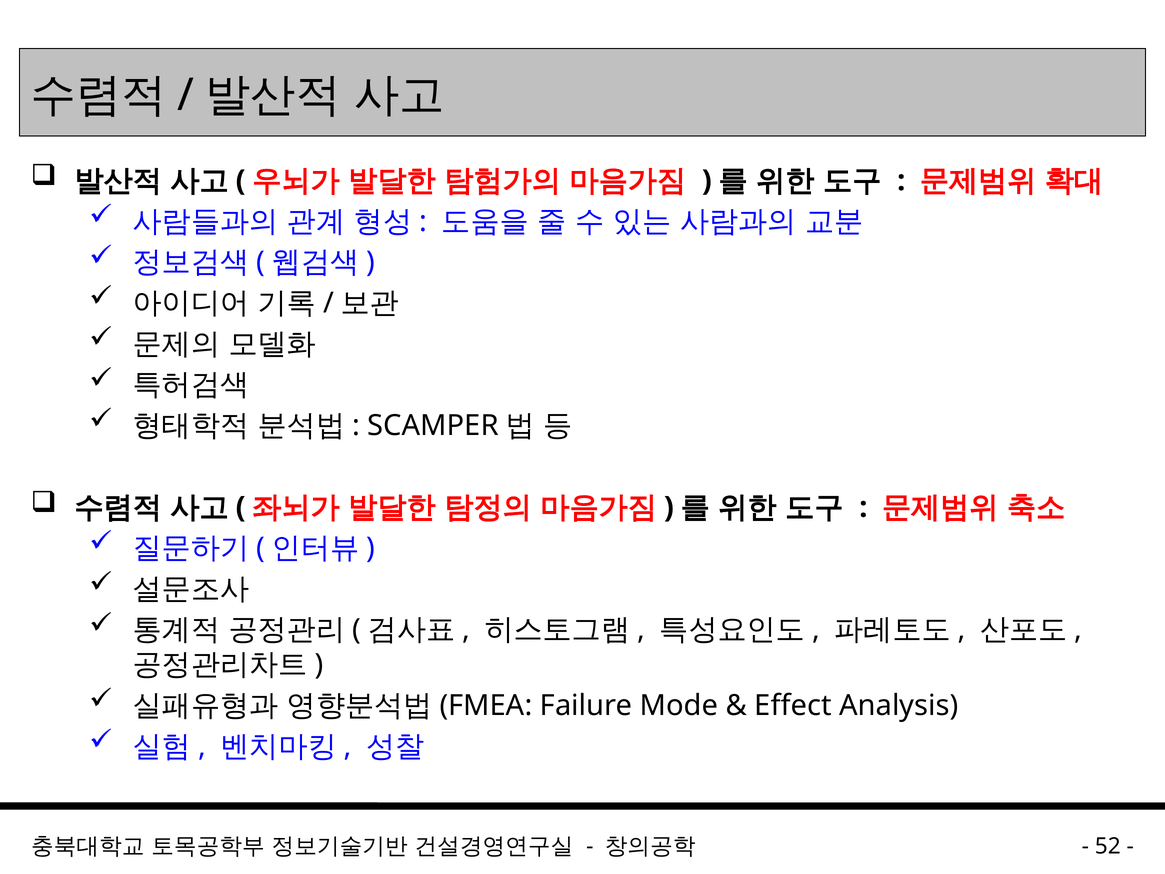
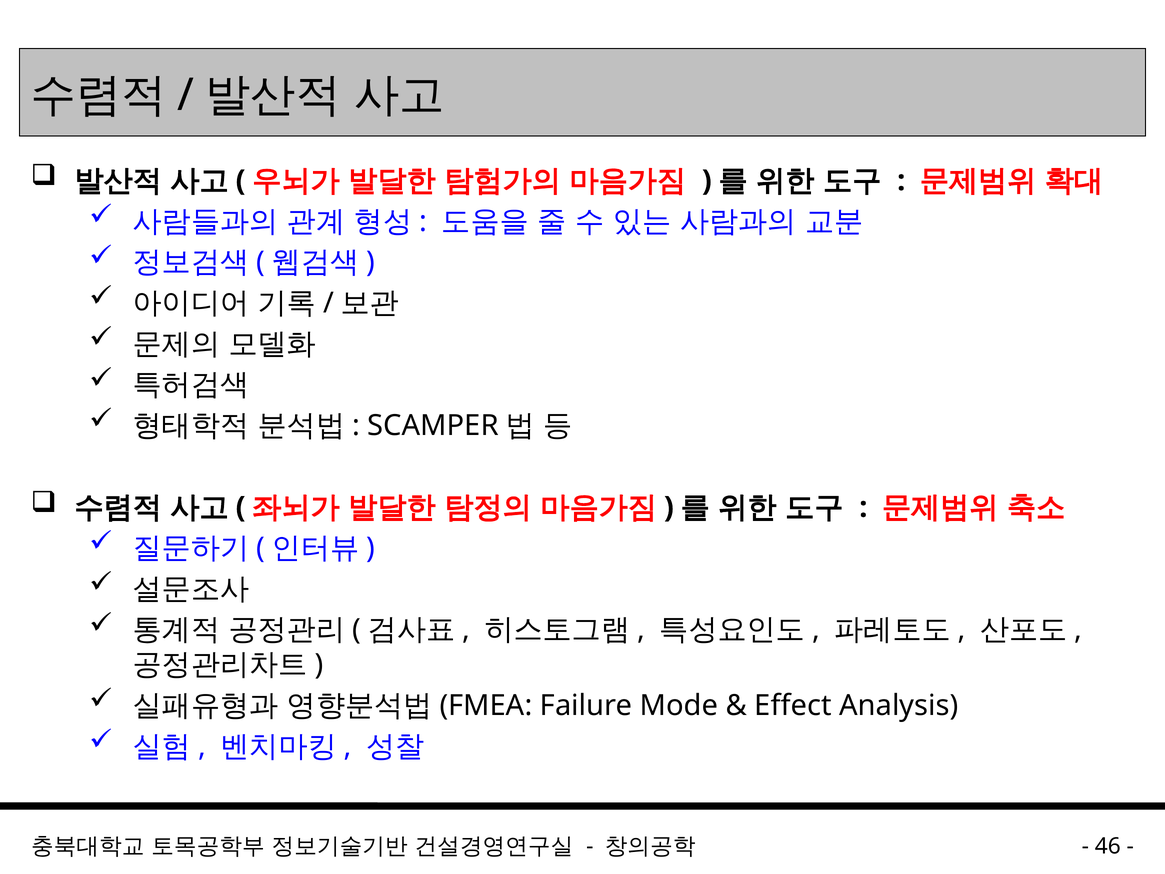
52: 52 -> 46
